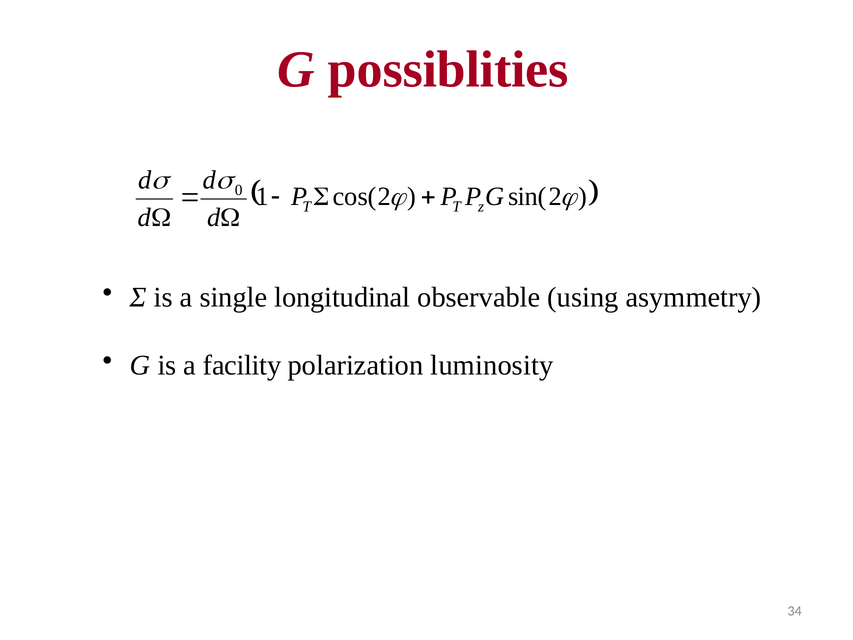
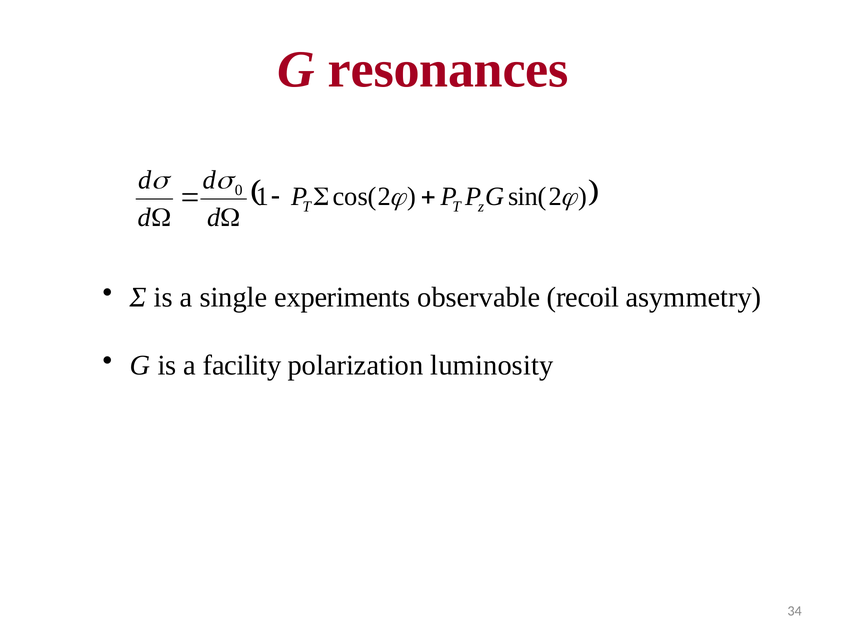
possiblities: possiblities -> resonances
longitudinal: longitudinal -> experiments
using: using -> recoil
